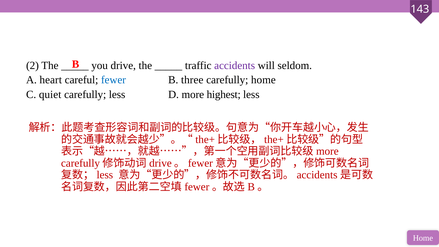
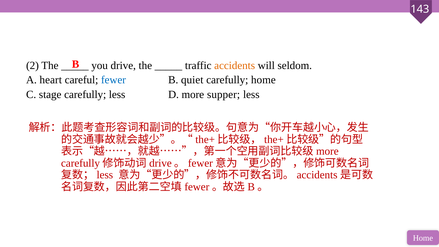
accidents colour: purple -> orange
three: three -> quiet
quiet: quiet -> stage
highest: highest -> supper
